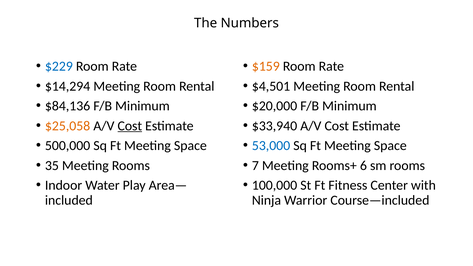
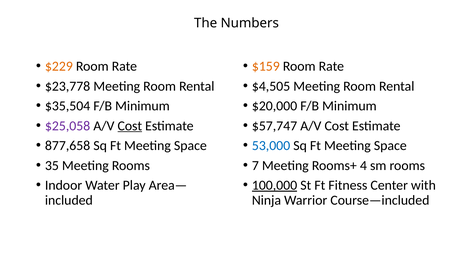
$229 colour: blue -> orange
$14,294: $14,294 -> $23,778
$4,501: $4,501 -> $4,505
$84,136: $84,136 -> $35,504
$25,058 colour: orange -> purple
$33,940: $33,940 -> $57,747
500,000: 500,000 -> 877,658
6: 6 -> 4
100,000 underline: none -> present
